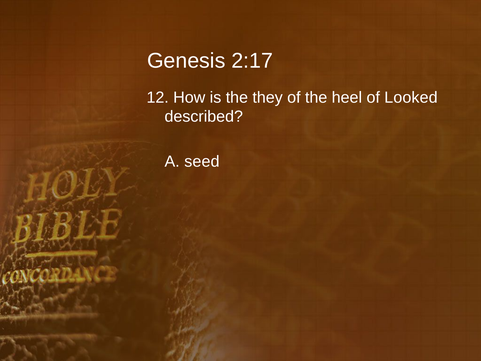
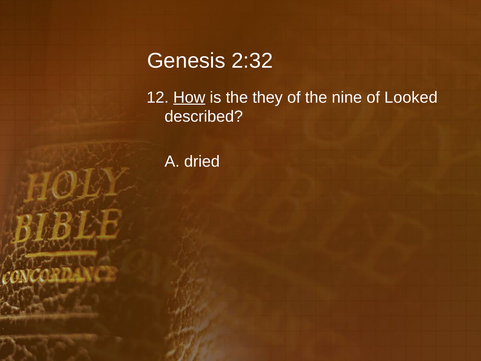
2:17: 2:17 -> 2:32
How underline: none -> present
heel: heel -> nine
seed: seed -> dried
